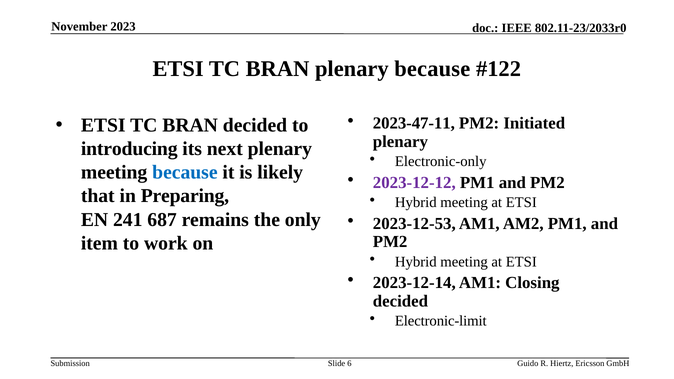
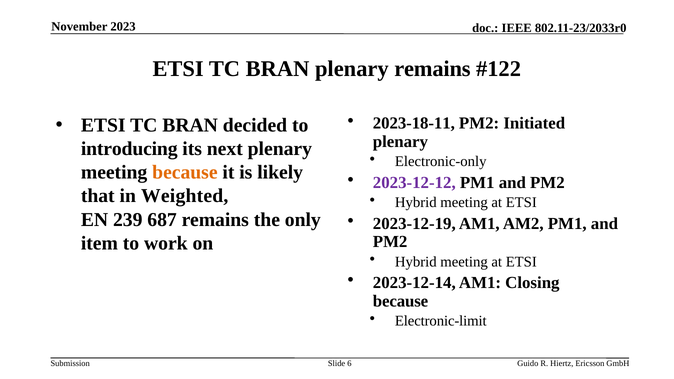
plenary because: because -> remains
2023-47-11: 2023-47-11 -> 2023-18-11
because at (185, 172) colour: blue -> orange
Preparing: Preparing -> Weighted
241: 241 -> 239
2023-12-53: 2023-12-53 -> 2023-12-19
decided at (400, 301): decided -> because
